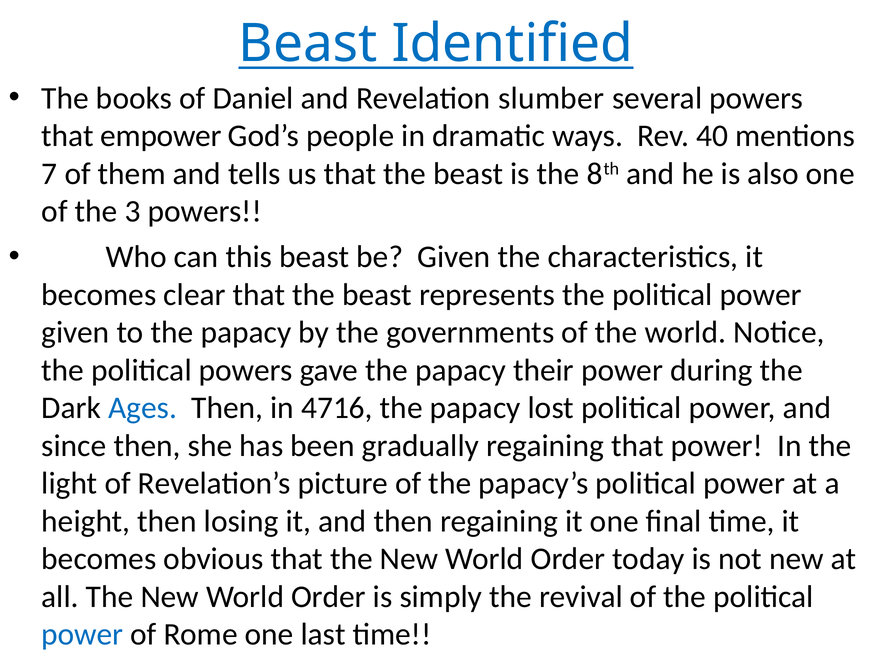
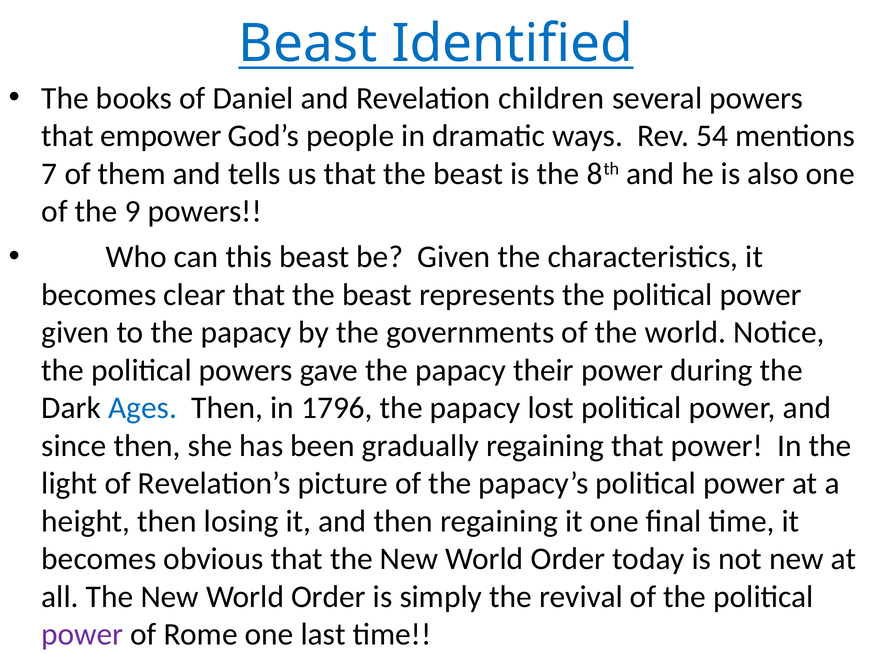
slumber: slumber -> children
40: 40 -> 54
3: 3 -> 9
4716: 4716 -> 1796
power at (82, 635) colour: blue -> purple
